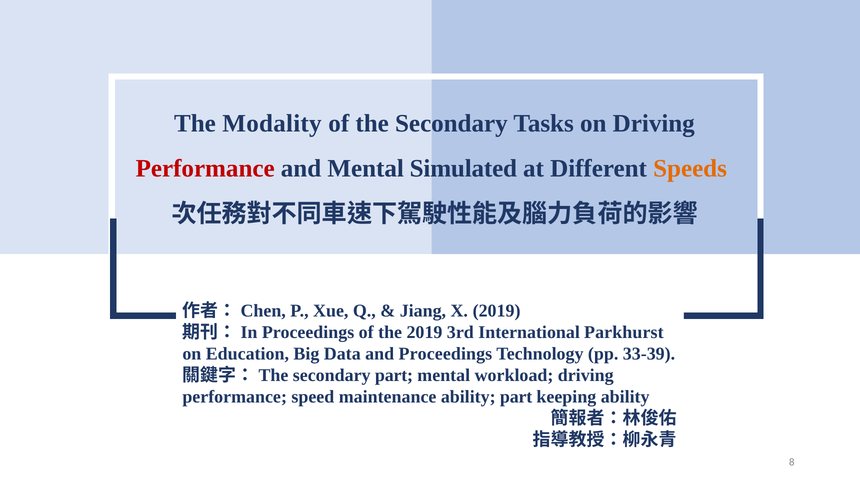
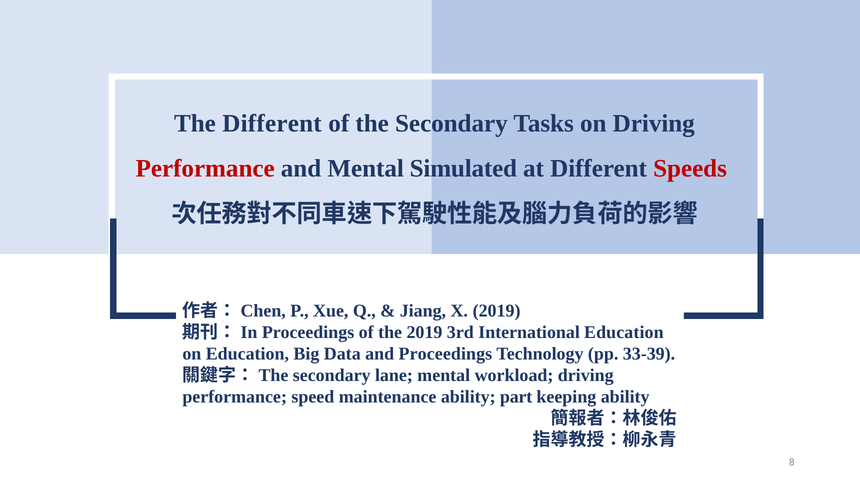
The Modality: Modality -> Different
Speeds colour: orange -> red
International Parkhurst: Parkhurst -> Education
secondary part: part -> lane
